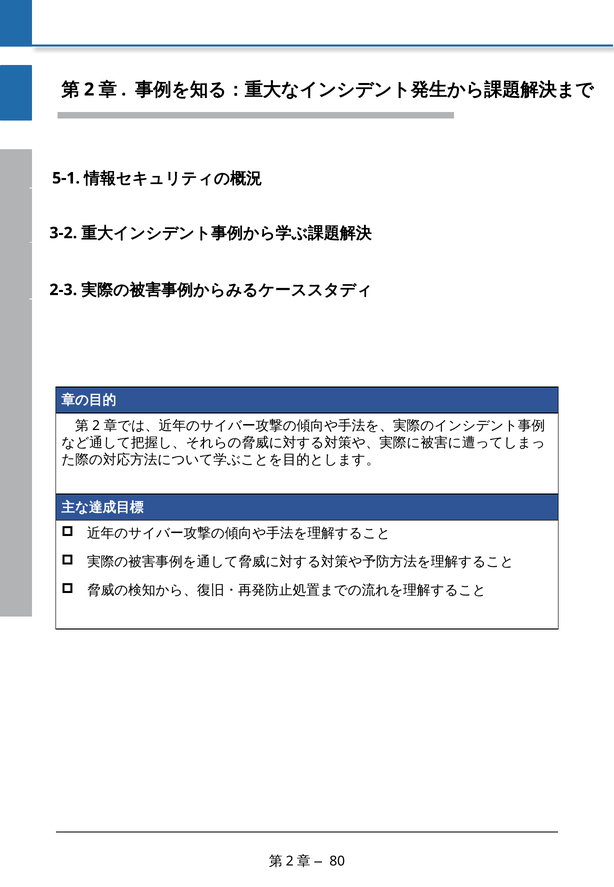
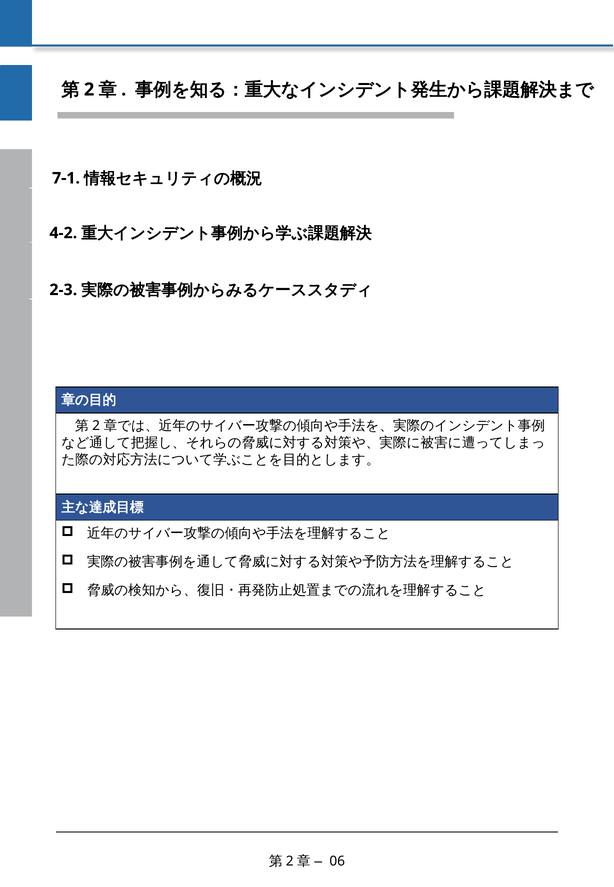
5-1: 5-1 -> 7-1
3-2: 3-2 -> 4-2
80: 80 -> 06
